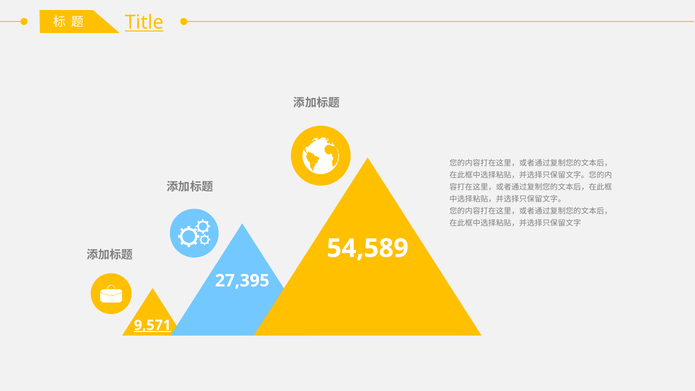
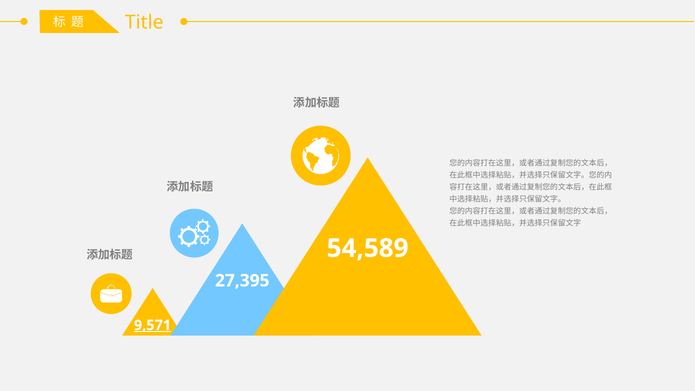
Title underline: present -> none
